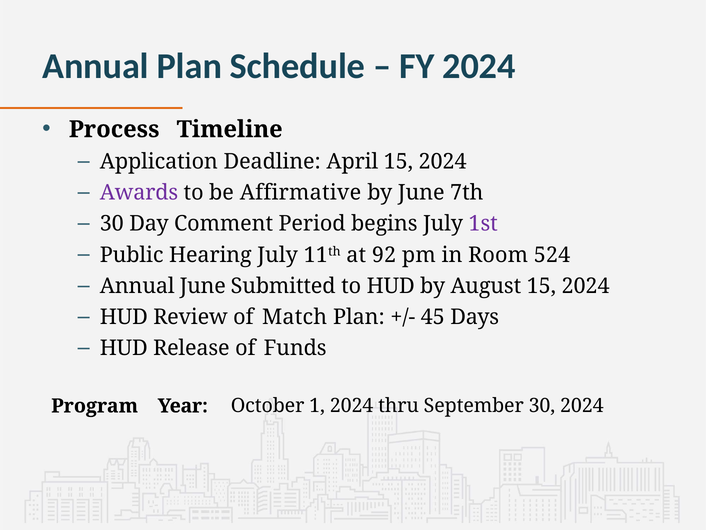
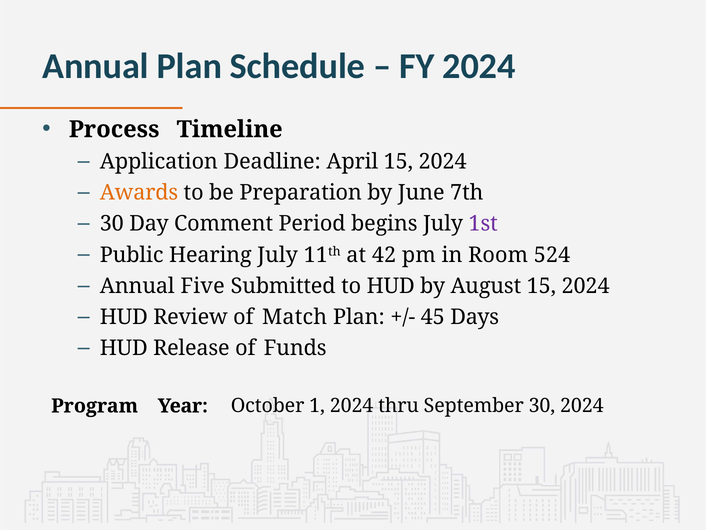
Awards colour: purple -> orange
Affirmative: Affirmative -> Preparation
92: 92 -> 42
Annual June: June -> Five
